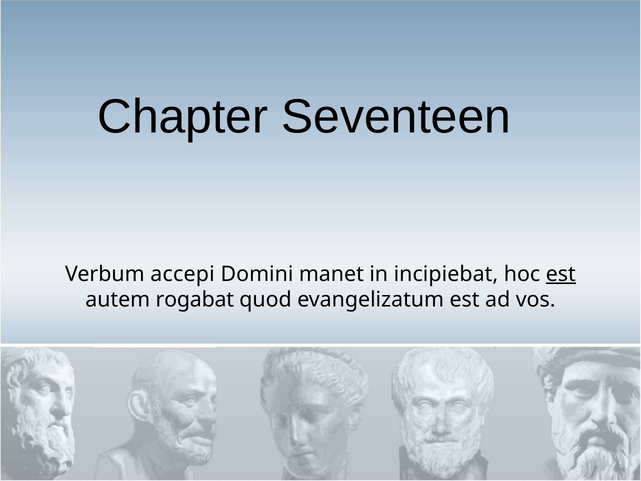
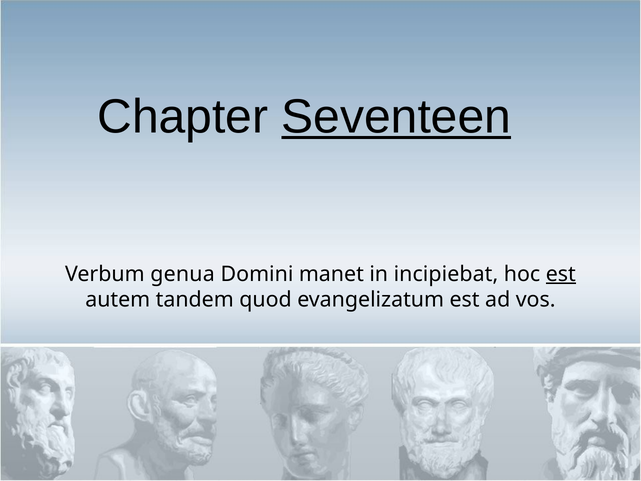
Seventeen underline: none -> present
accepi: accepi -> genua
rogabat: rogabat -> tandem
